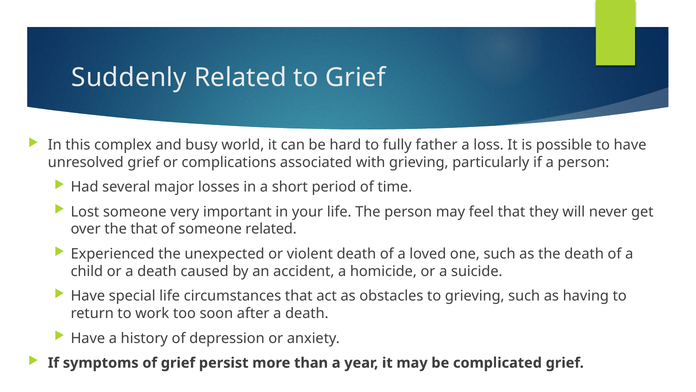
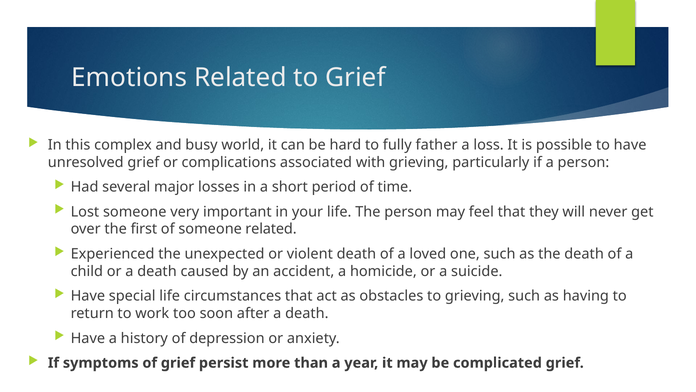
Suddenly: Suddenly -> Emotions
the that: that -> first
